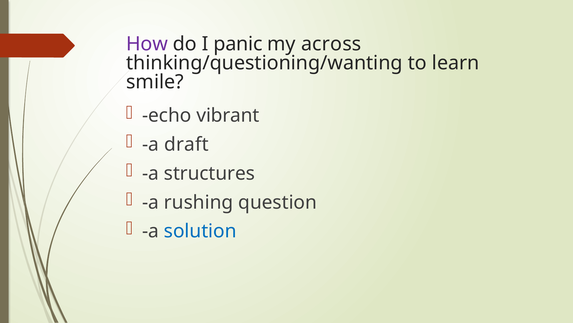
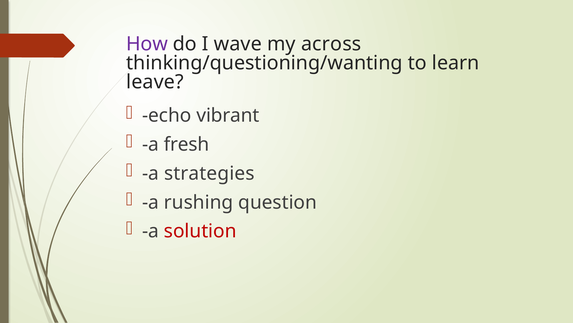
panic: panic -> wave
smile: smile -> leave
draft: draft -> fresh
structures: structures -> strategies
solution colour: blue -> red
